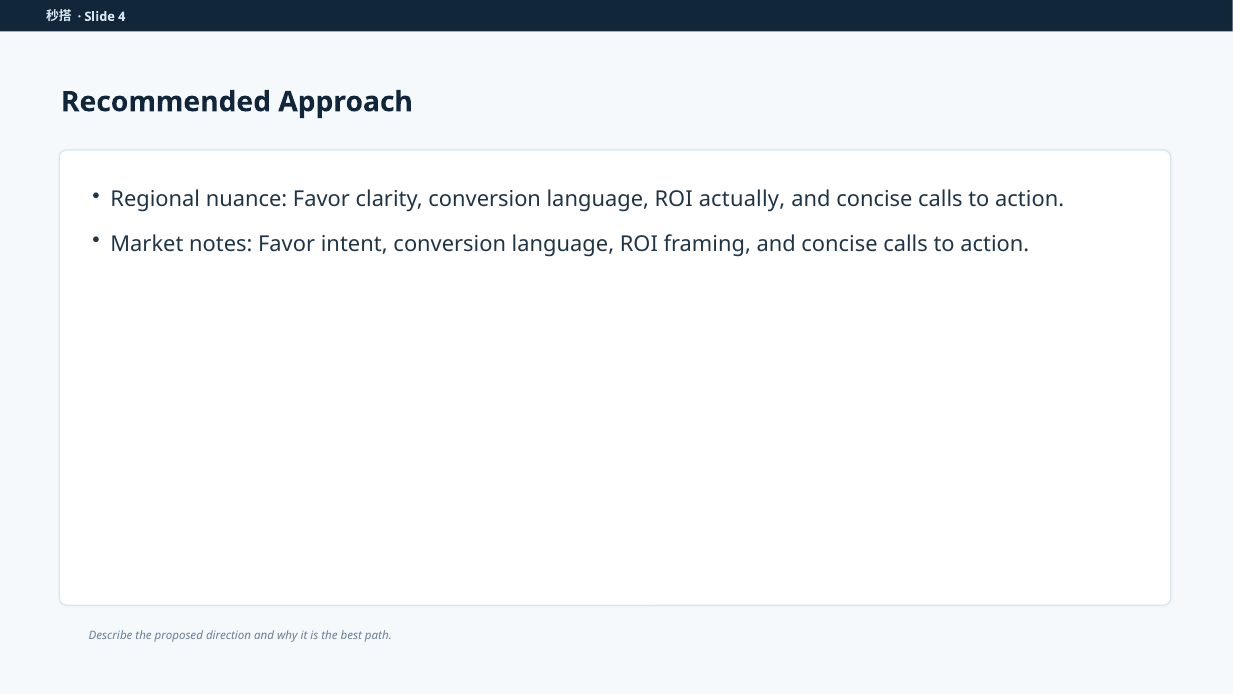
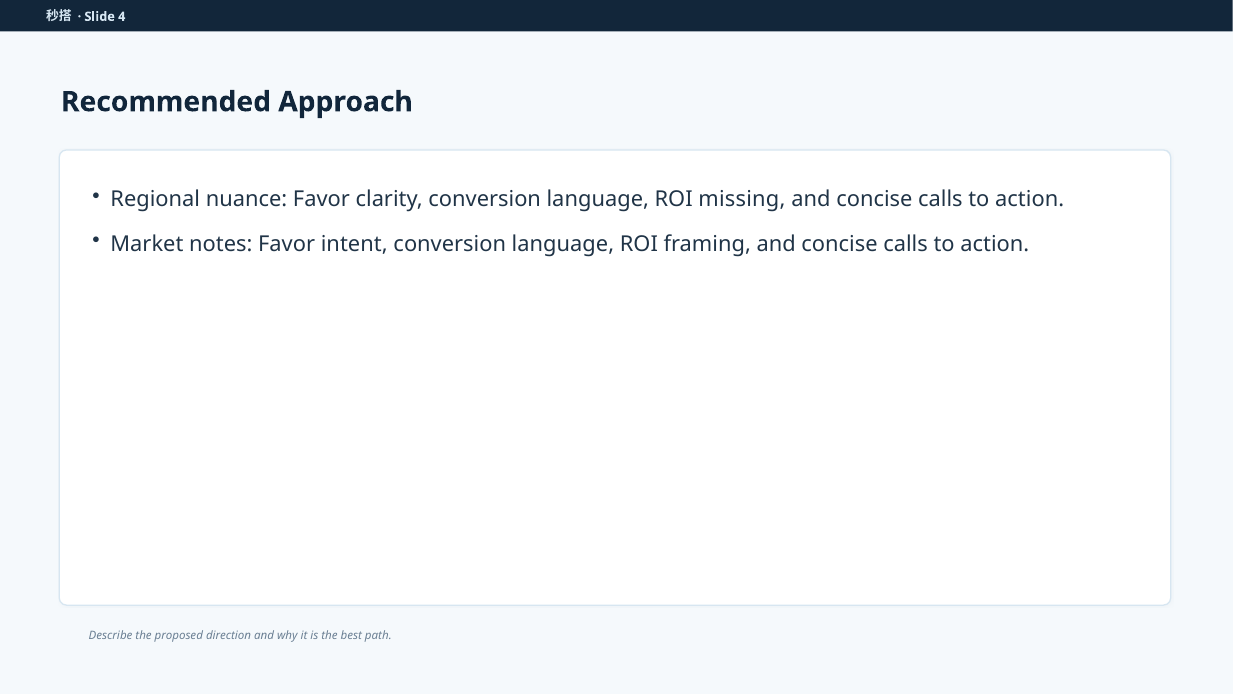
actually: actually -> missing
